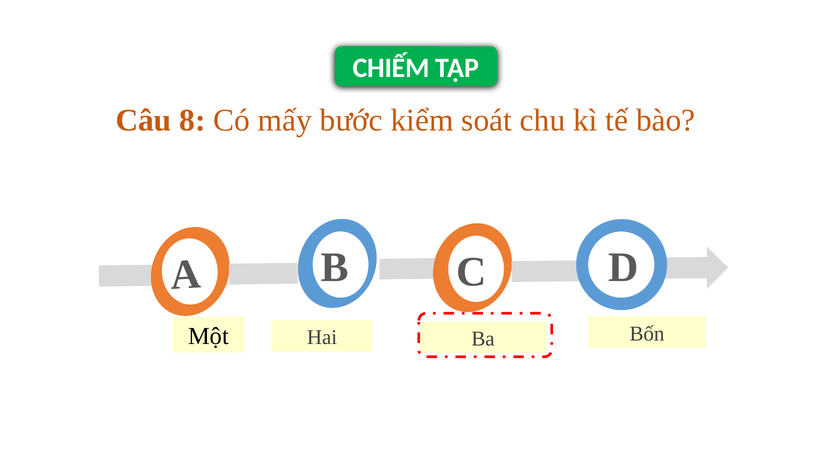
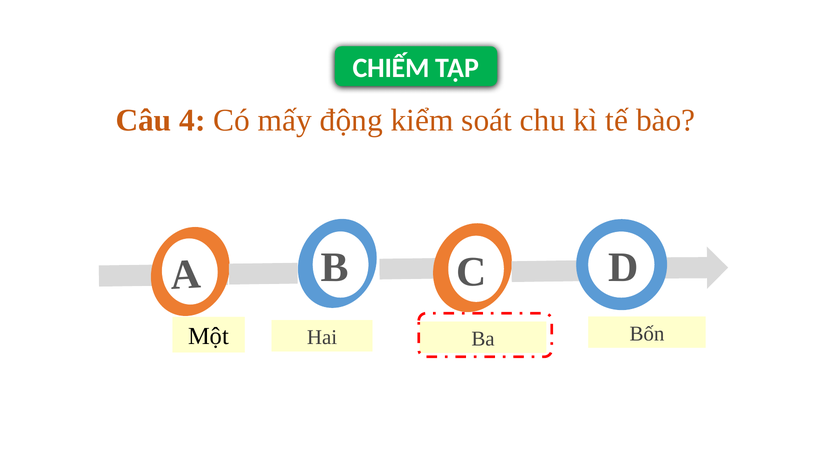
8: 8 -> 4
bước: bước -> động
